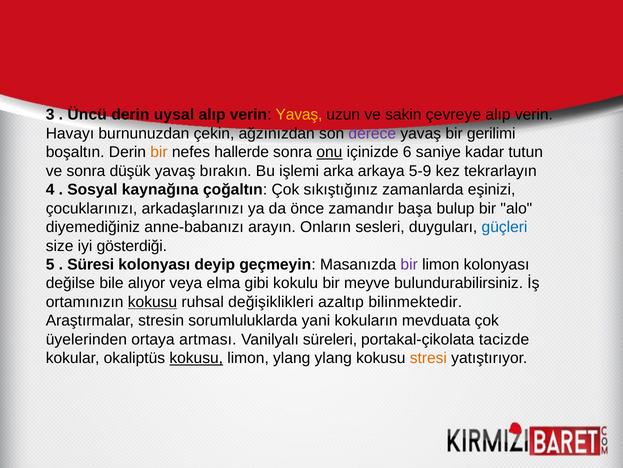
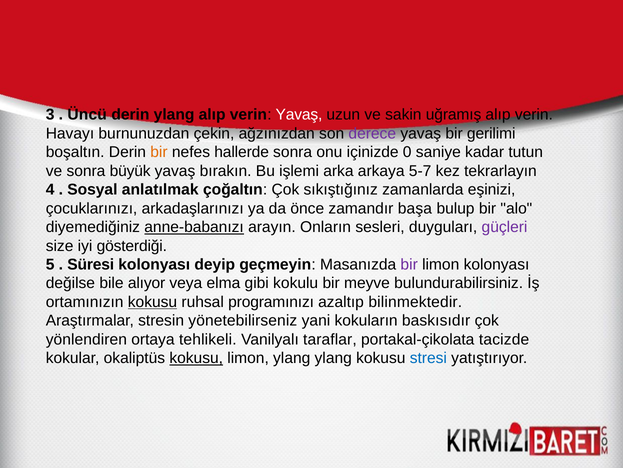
derin uysal: uysal -> ylang
Yavaş at (299, 115) colour: yellow -> white
çevreye: çevreye -> uğramış
onu underline: present -> none
6: 6 -> 0
düşük: düşük -> büyük
5-9: 5-9 -> 5-7
kaynağına: kaynağına -> anlatılmak
anne-babanızı underline: none -> present
güçleri colour: blue -> purple
değişiklikleri: değişiklikleri -> programınızı
sorumluluklarda: sorumluluklarda -> yönetebilirseniz
mevduata: mevduata -> baskısıdır
üyelerinden: üyelerinden -> yönlendiren
artması: artması -> tehlikeli
süreleri: süreleri -> taraflar
stresi colour: orange -> blue
